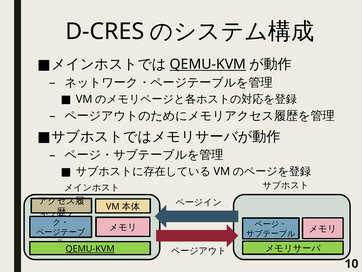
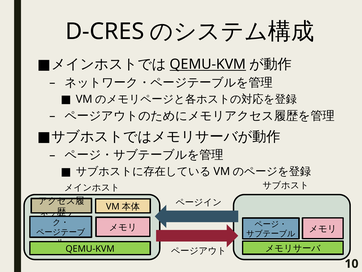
QEMU-KVM at (90, 248) underline: present -> none
